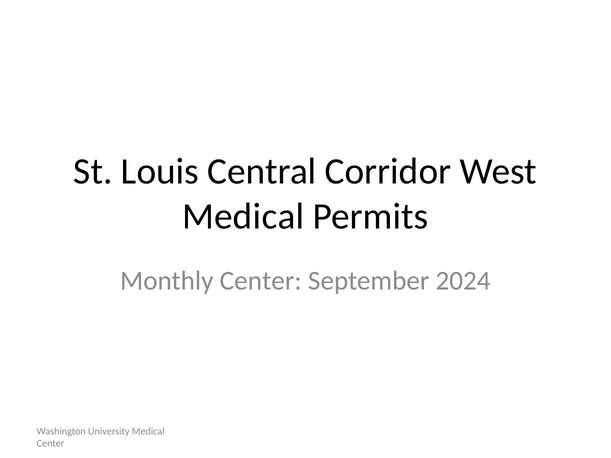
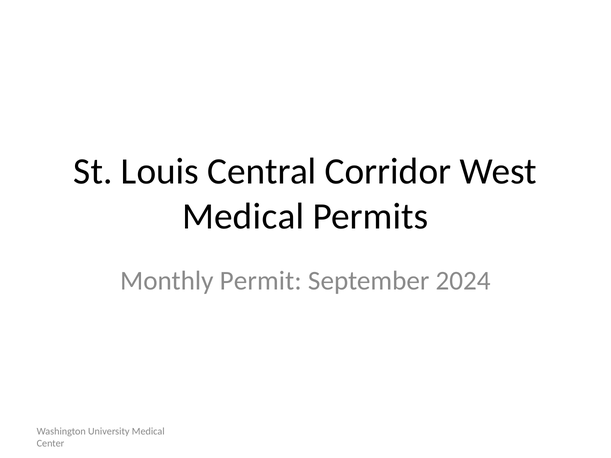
Monthly Center: Center -> Permit
